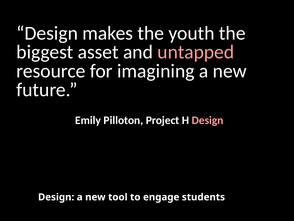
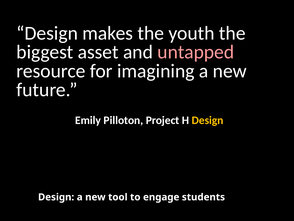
Design at (208, 120) colour: pink -> yellow
